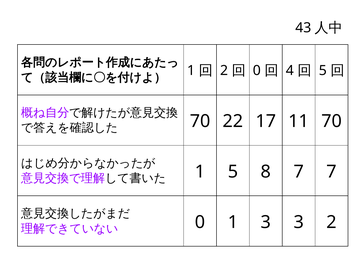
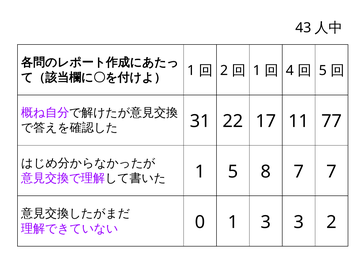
0 at (257, 71): 0 -> 1
70 at (200, 121): 70 -> 31
11 70: 70 -> 77
